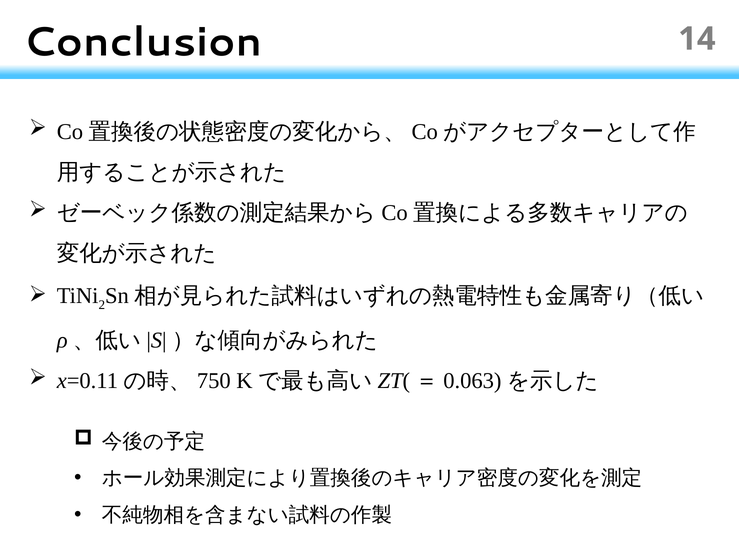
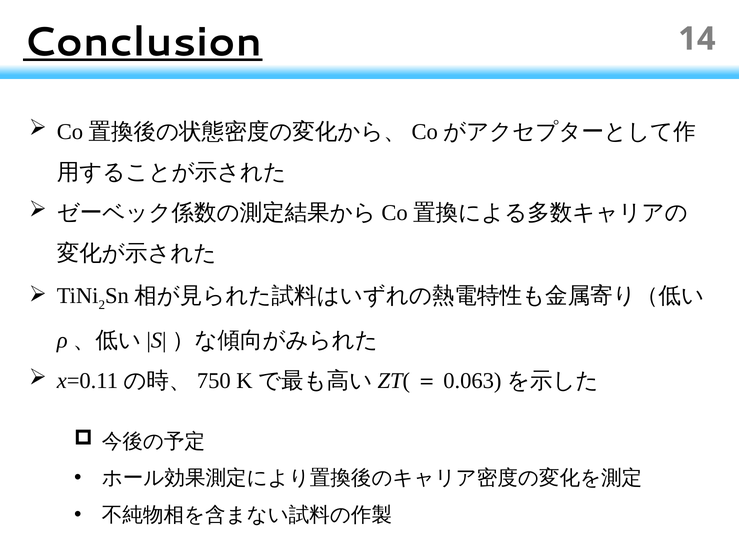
Conclusion underline: none -> present
